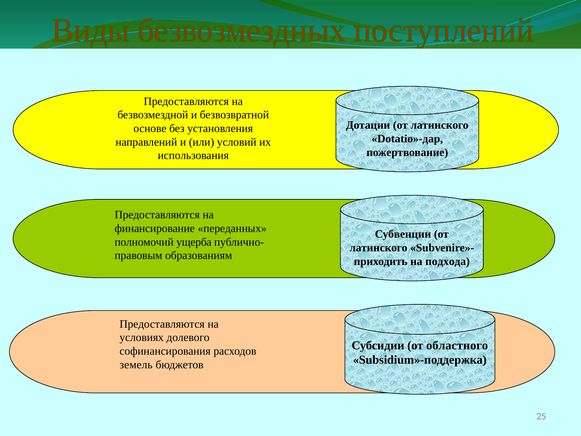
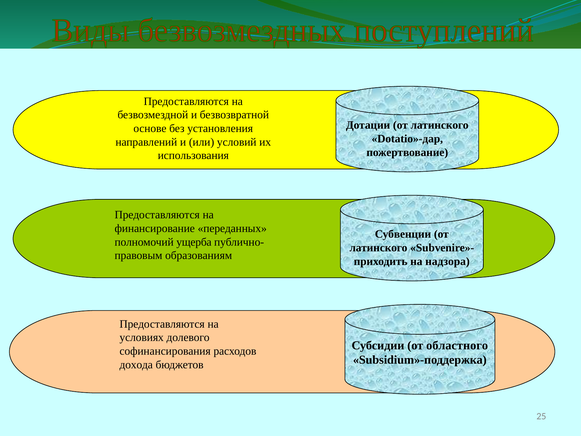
подхода: подхода -> надзора
земель: земель -> дохода
